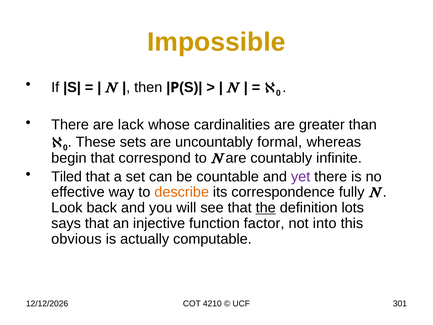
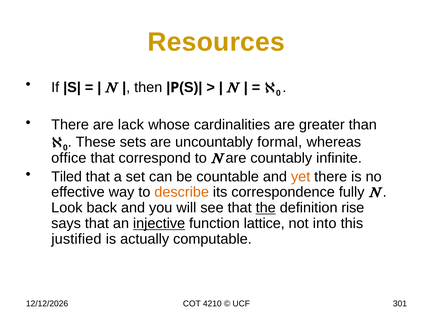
Impossible: Impossible -> Resources
begin: begin -> office
yet colour: purple -> orange
lots: lots -> rise
injective underline: none -> present
factor: factor -> lattice
obvious: obvious -> justified
